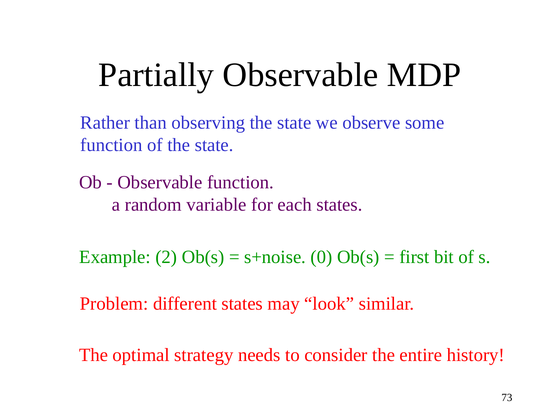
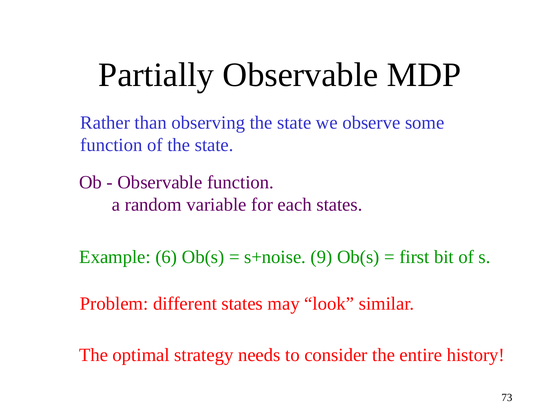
2: 2 -> 6
0: 0 -> 9
